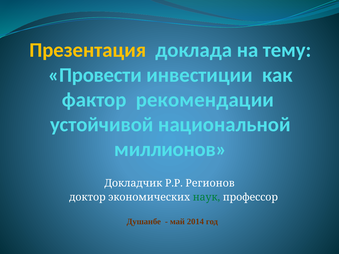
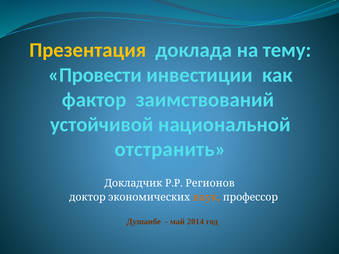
рекомендации: рекомендации -> заимствований
миллионов: миллионов -> отстранить
наук colour: green -> orange
